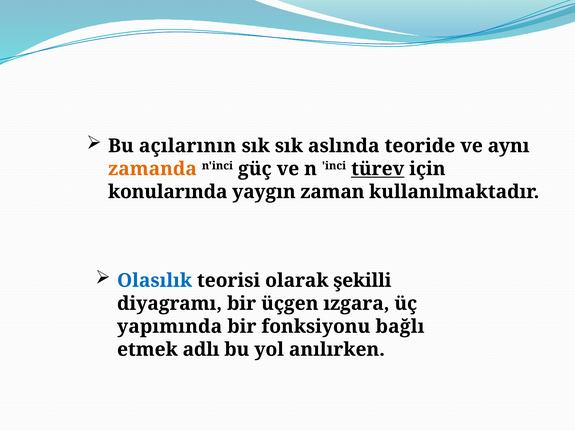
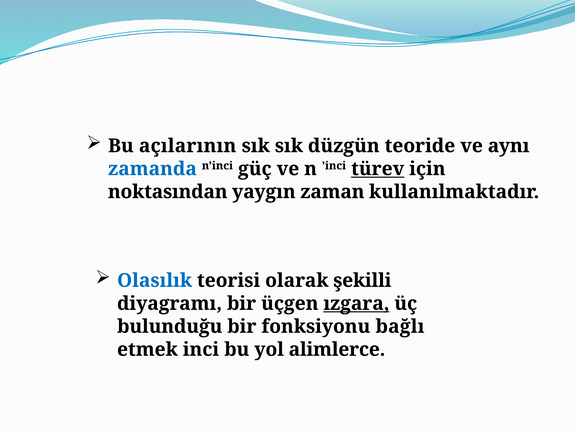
aslında: aslında -> düzgün
zamanda colour: orange -> blue
konularında: konularında -> noktasından
ızgara underline: none -> present
yapımında: yapımında -> bulunduğu
etmek adlı: adlı -> inci
anılırken: anılırken -> alimlerce
